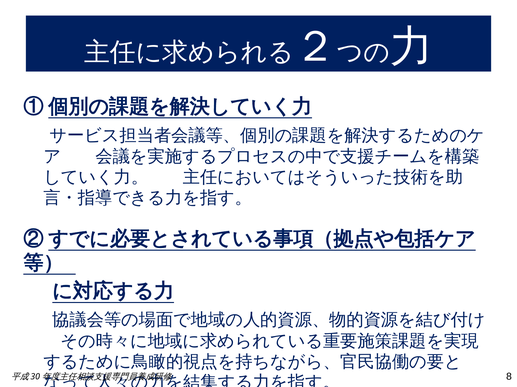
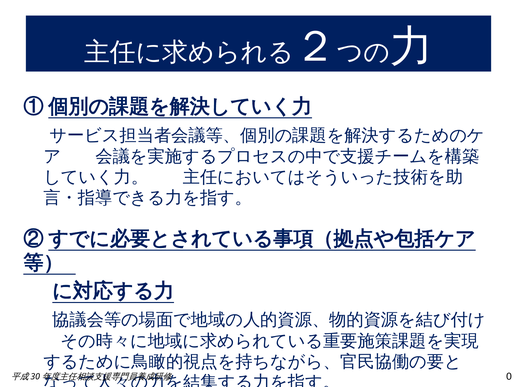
8: 8 -> 0
